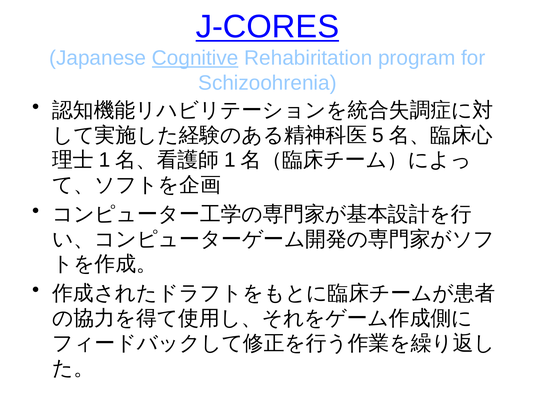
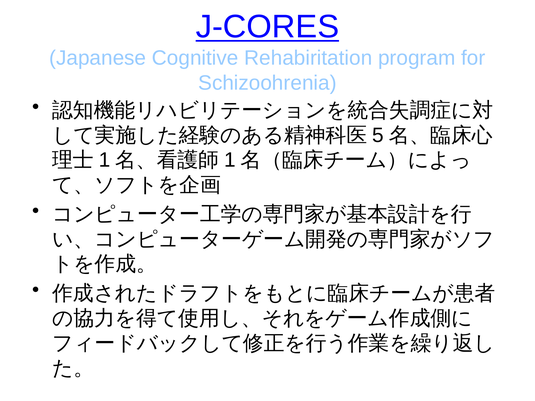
Cognitive underline: present -> none
